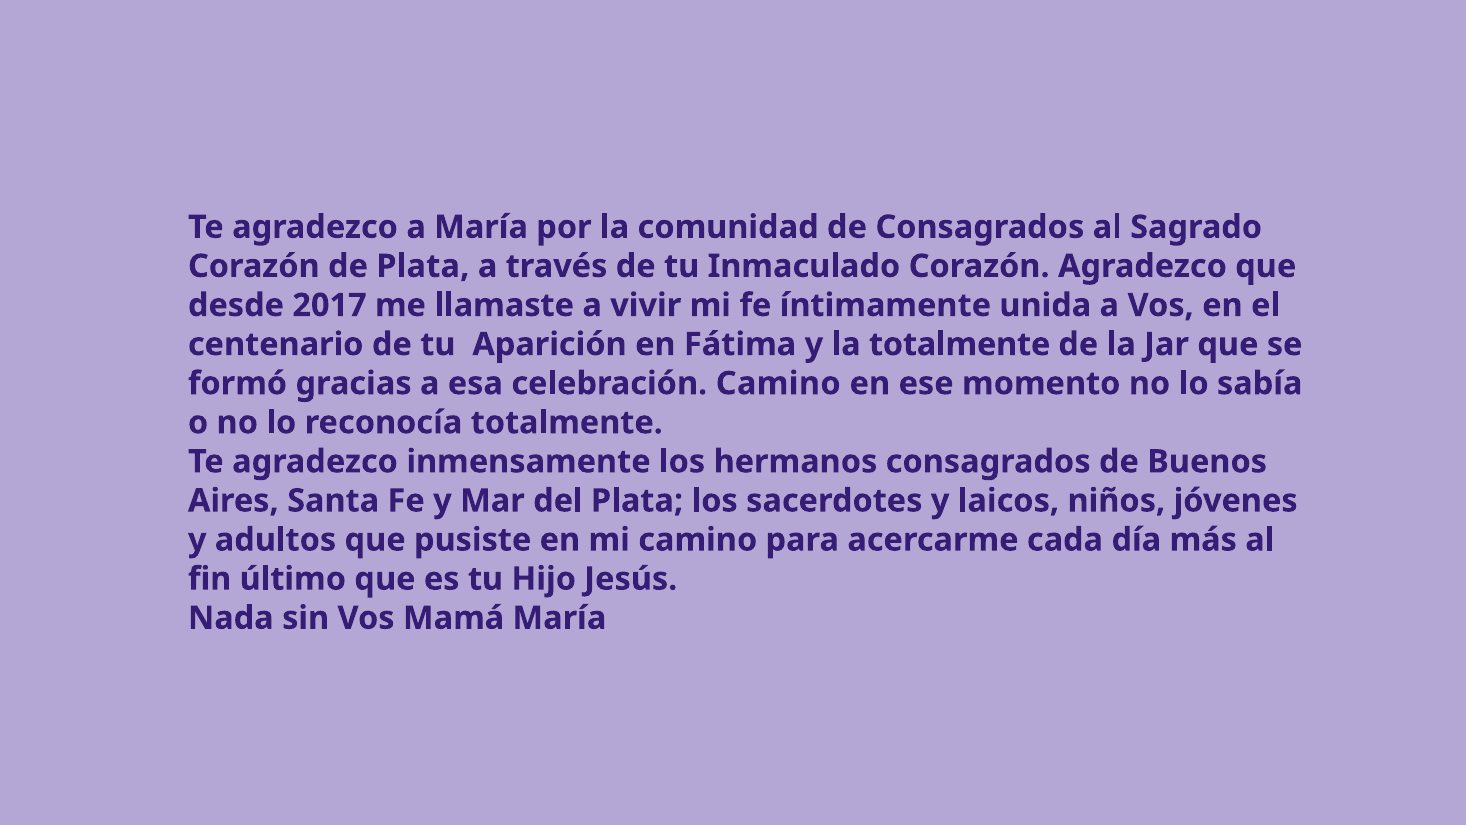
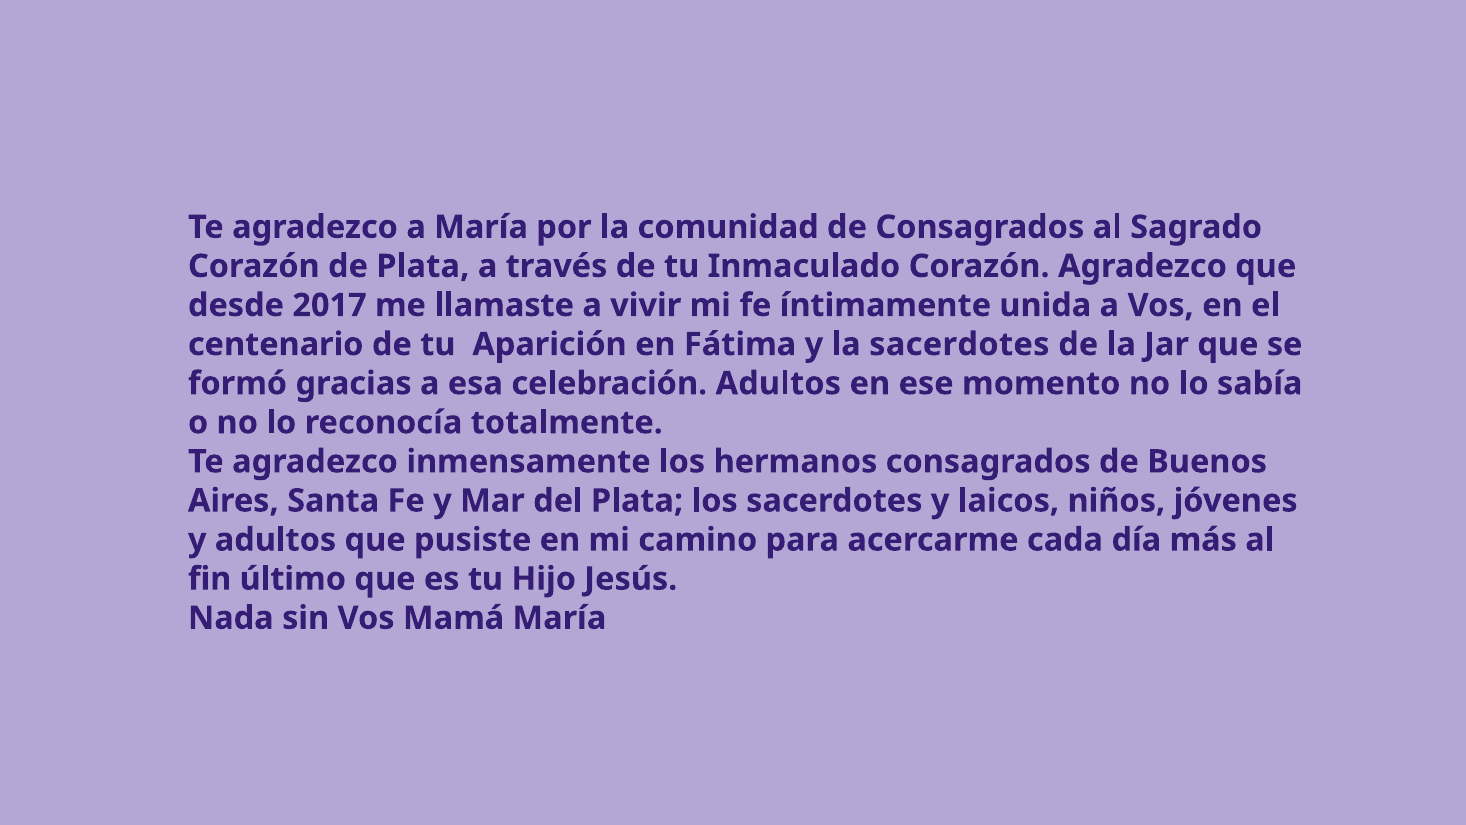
la totalmente: totalmente -> sacerdotes
celebración Camino: Camino -> Adultos
